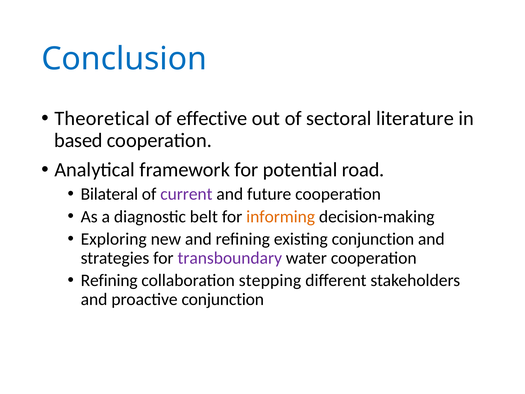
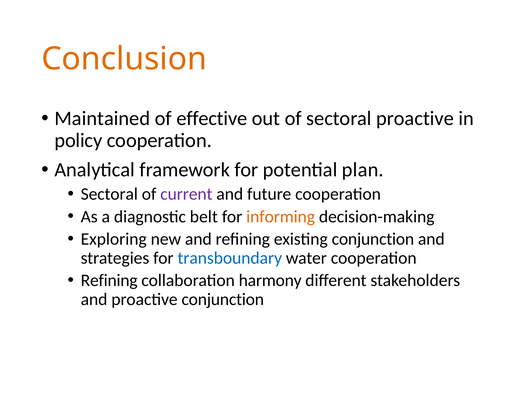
Conclusion colour: blue -> orange
Theoretical: Theoretical -> Maintained
sectoral literature: literature -> proactive
based: based -> policy
road: road -> plan
Bilateral at (109, 194): Bilateral -> Sectoral
transboundary colour: purple -> blue
stepping: stepping -> harmony
